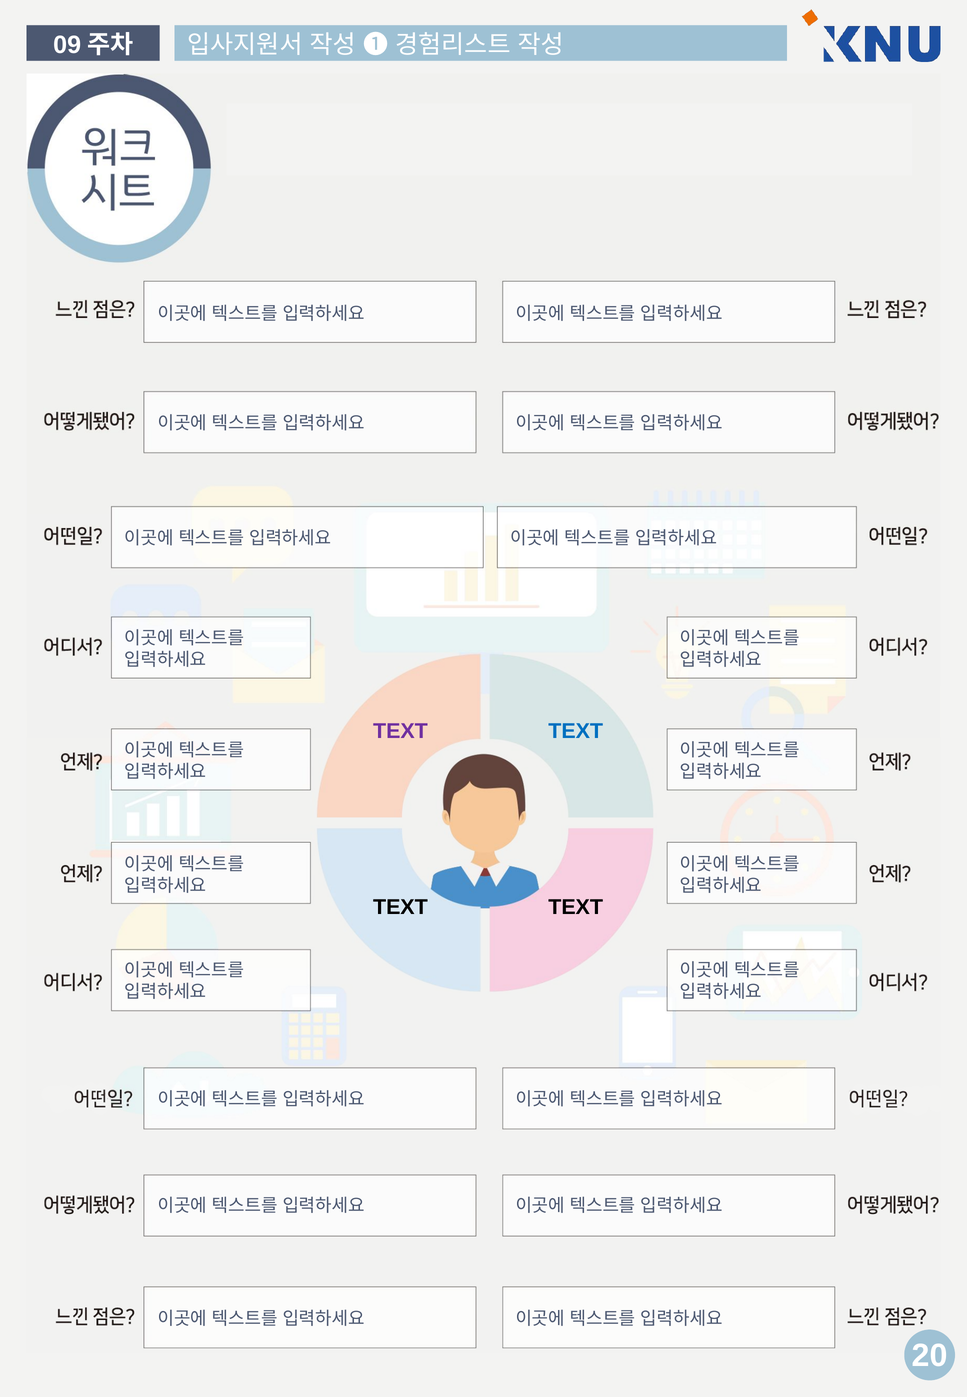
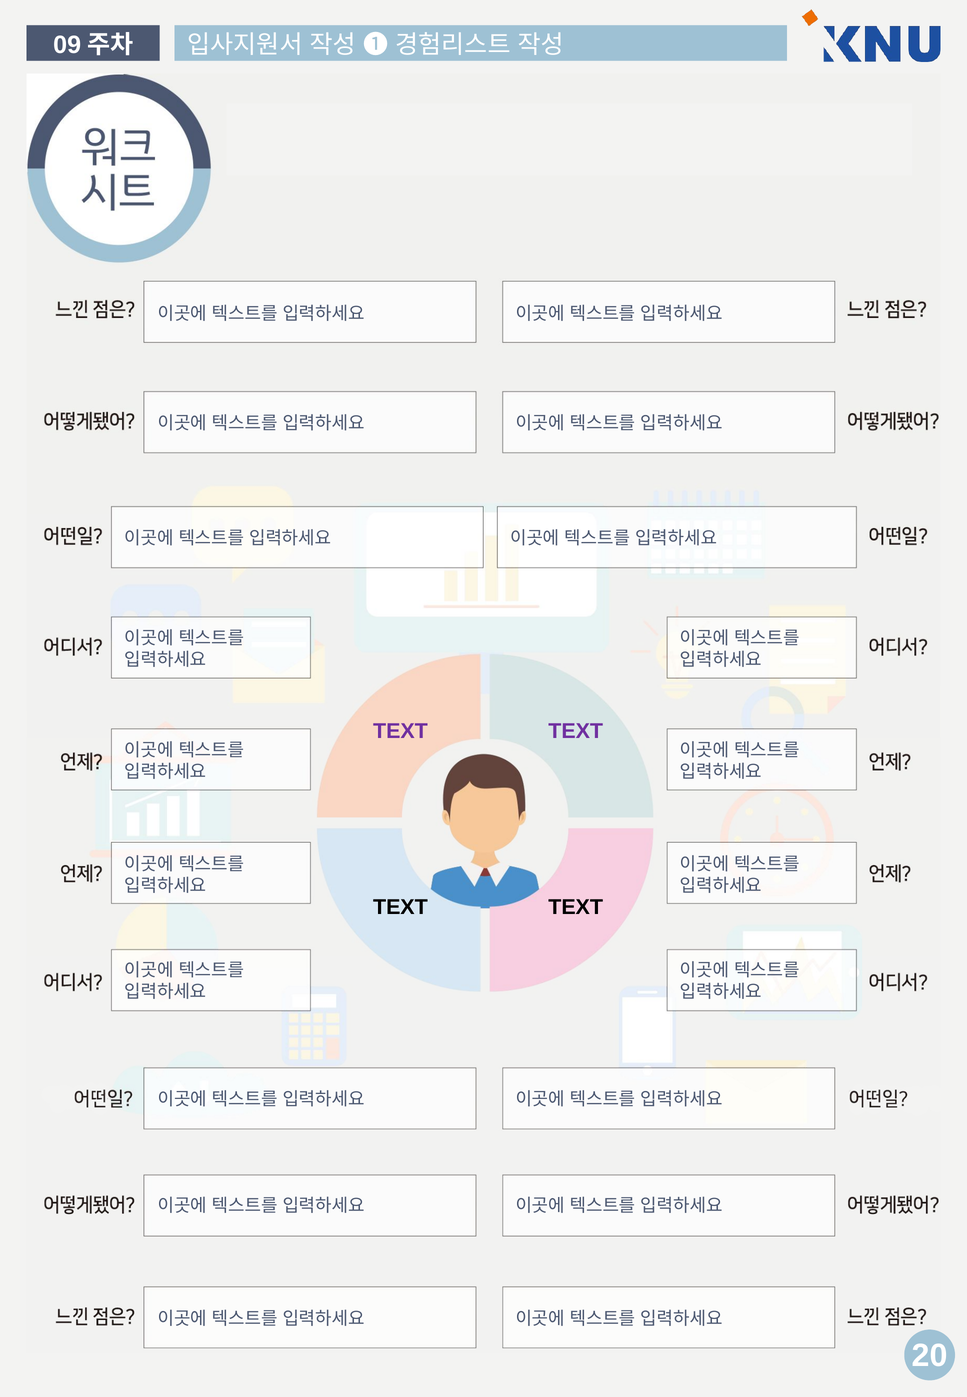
TEXT at (576, 731) colour: blue -> purple
